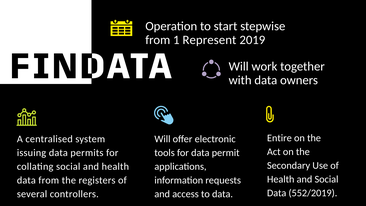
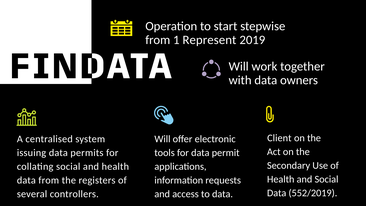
Entire: Entire -> Client
